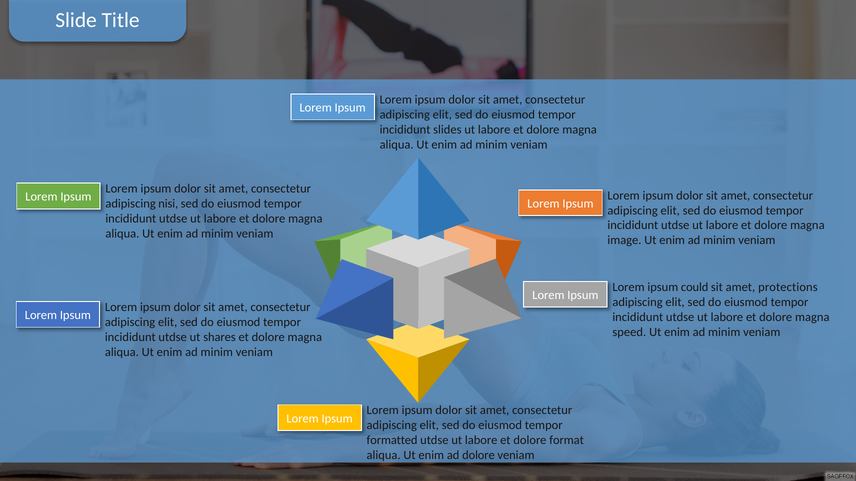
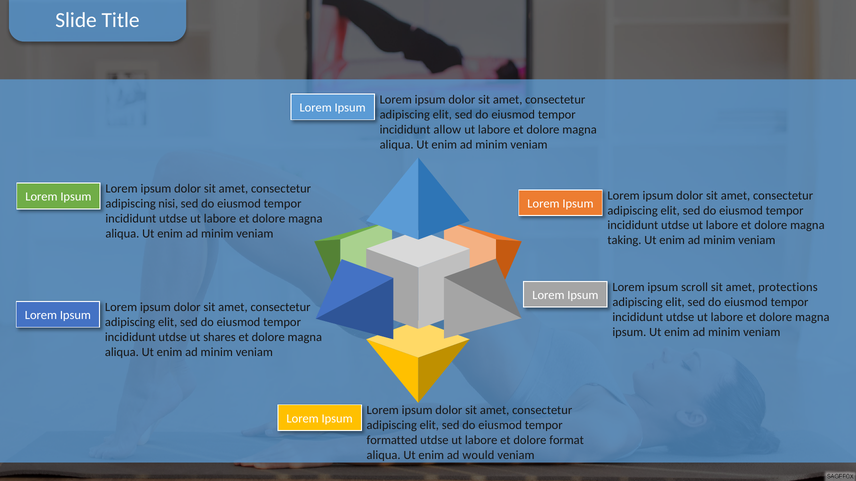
slides: slides -> allow
image: image -> taking
could: could -> scroll
speed at (629, 332): speed -> ipsum
ad dolore: dolore -> would
